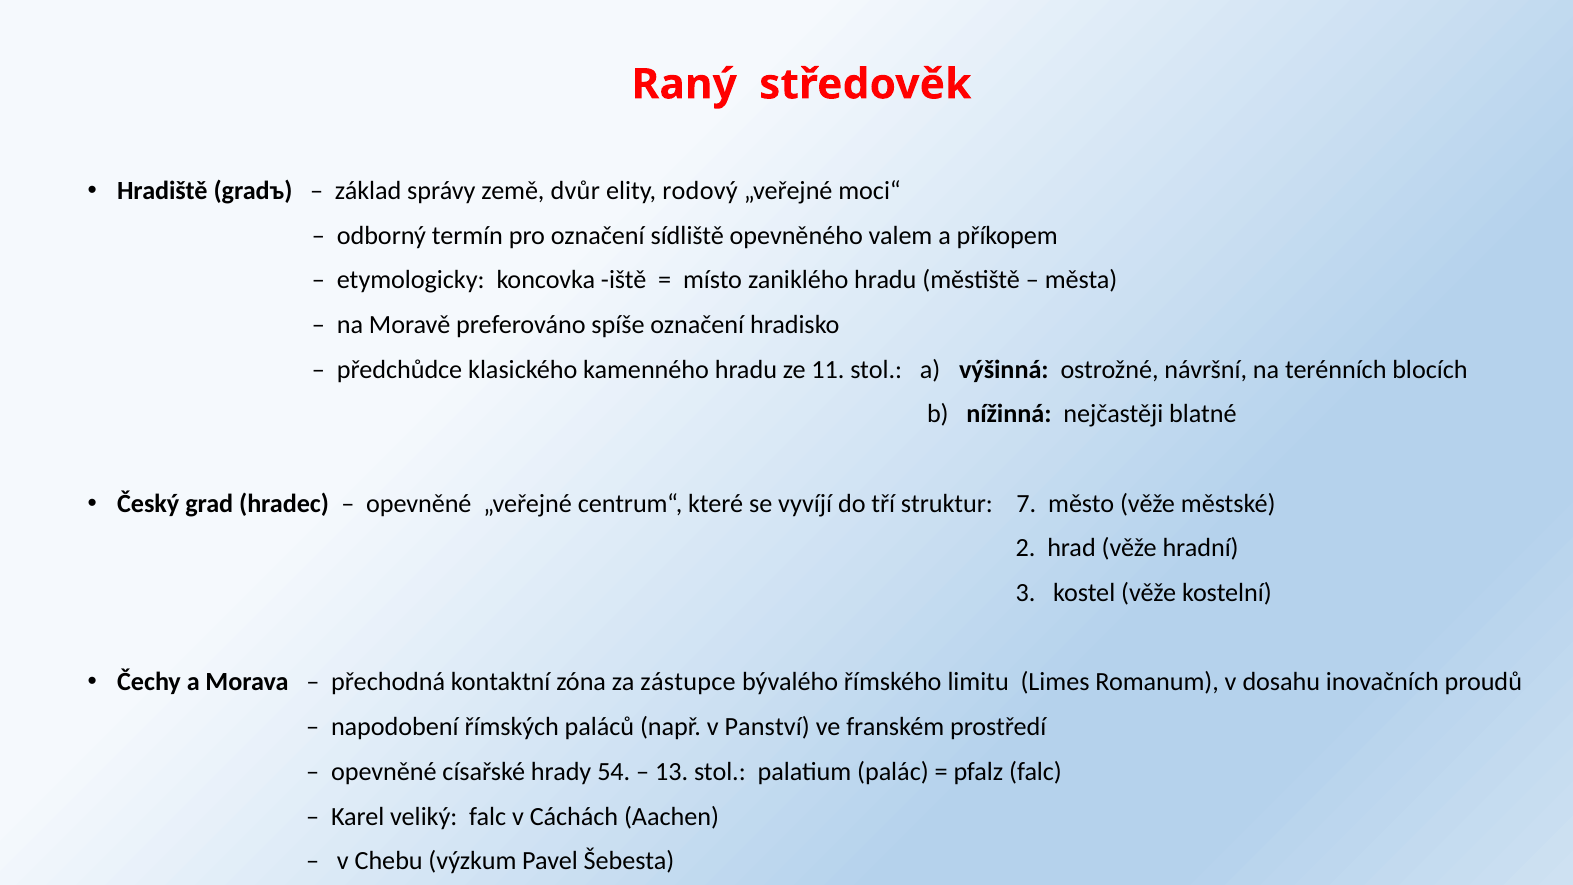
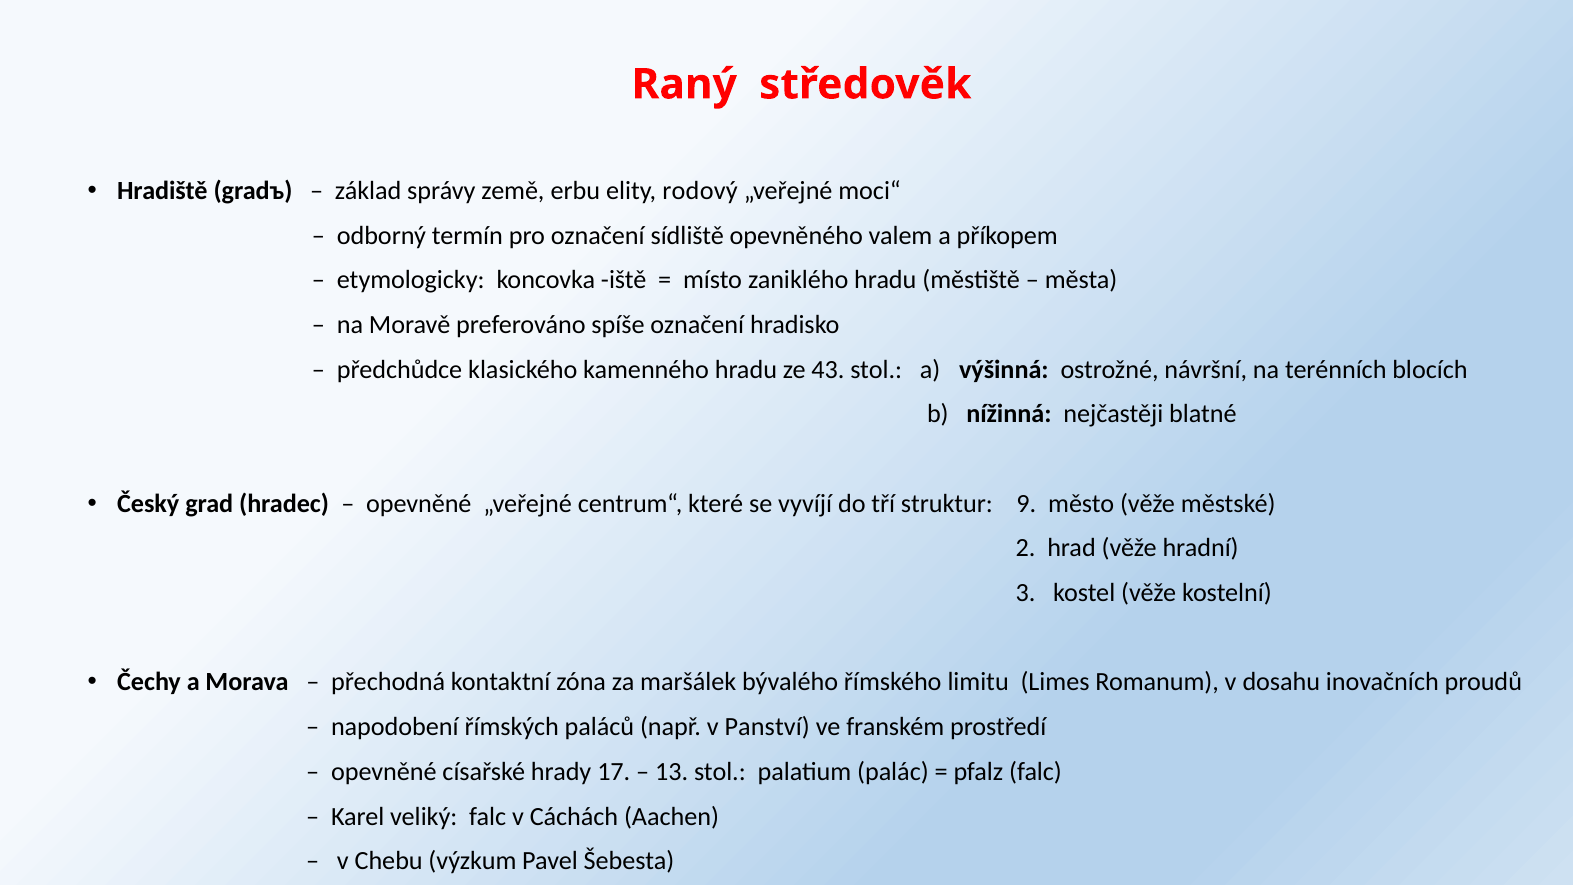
dvůr: dvůr -> erbu
11: 11 -> 43
7: 7 -> 9
zástupce: zástupce -> maršálek
54: 54 -> 17
